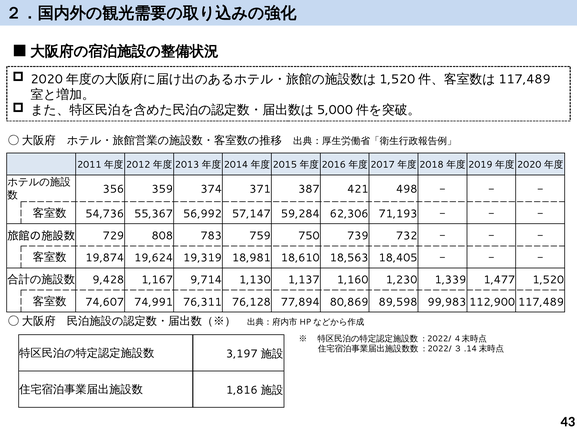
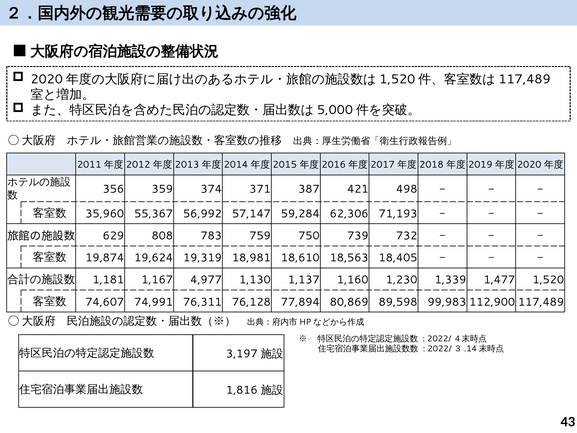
54,736: 54,736 -> 35,960
729: 729 -> 629
9,428: 9,428 -> 1,181
9,714: 9,714 -> 4,977
